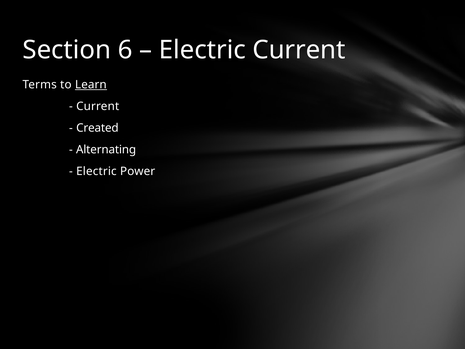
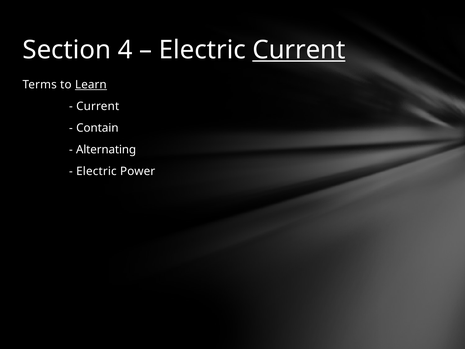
6: 6 -> 4
Current at (299, 50) underline: none -> present
Created: Created -> Contain
